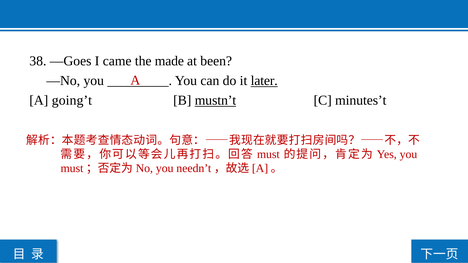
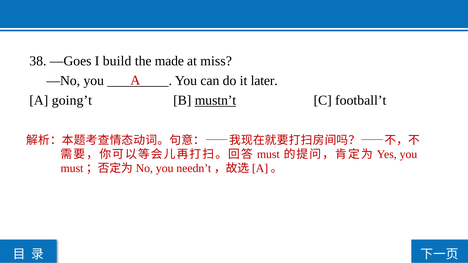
came: came -> build
been: been -> miss
later underline: present -> none
minutes’t: minutes’t -> football’t
